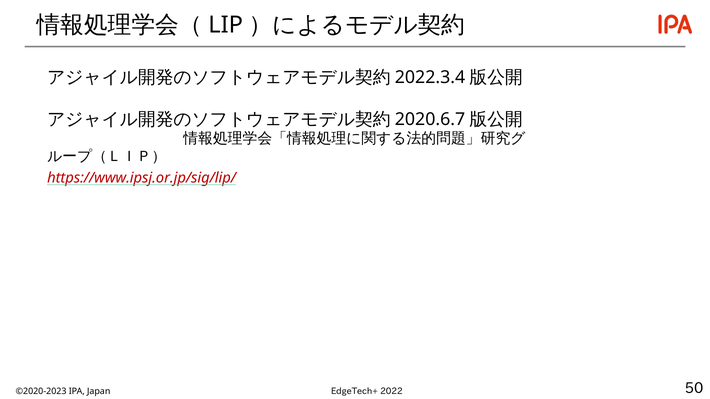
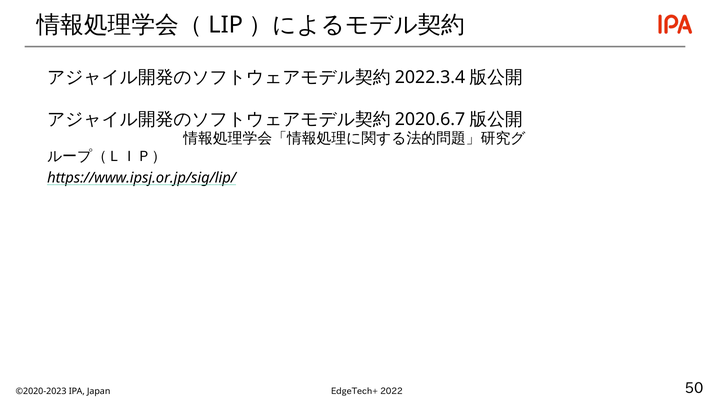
https://www.ipsj.or.jp/sig/lip/ colour: red -> black
